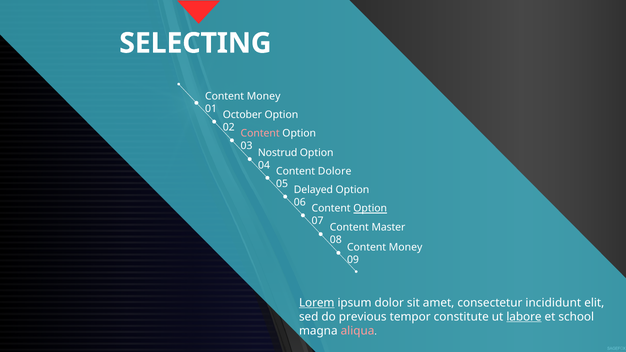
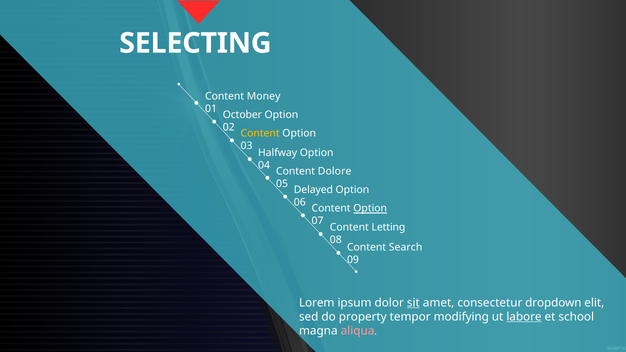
Content at (260, 133) colour: pink -> yellow
Nostrud: Nostrud -> Halfway
Master: Master -> Letting
Money at (406, 248): Money -> Search
Lorem underline: present -> none
sit underline: none -> present
incididunt: incididunt -> dropdown
previous: previous -> property
constitute: constitute -> modifying
